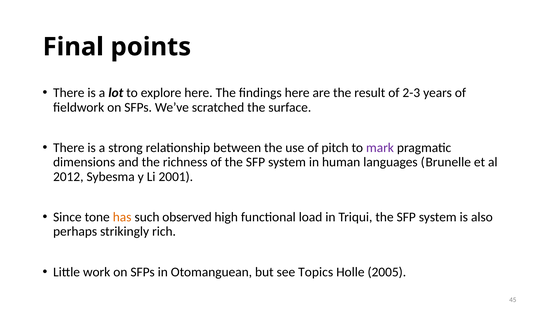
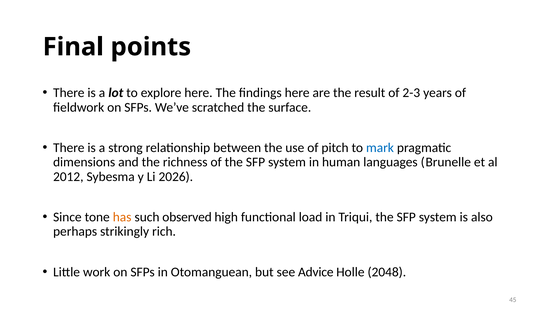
mark colour: purple -> blue
2001: 2001 -> 2026
Topics: Topics -> Advice
2005: 2005 -> 2048
